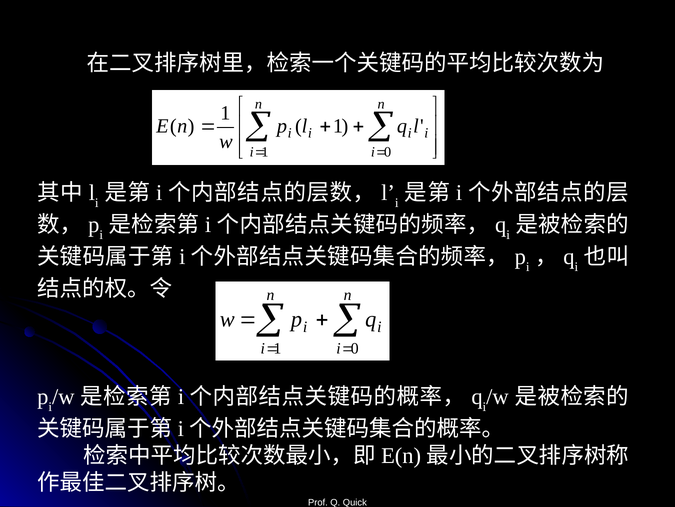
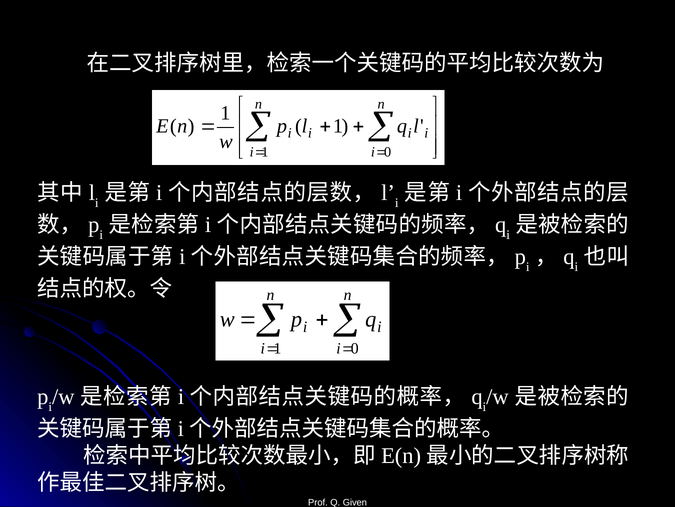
Quick: Quick -> Given
